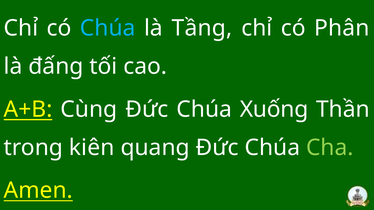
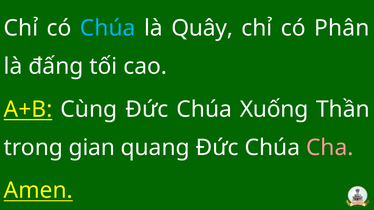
Tầng: Tầng -> Quây
kiên: kiên -> gian
Cha colour: light green -> pink
